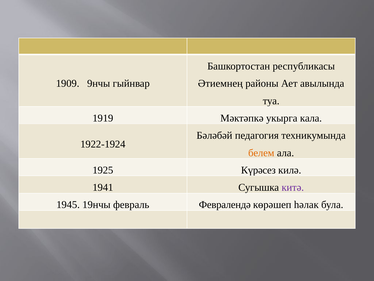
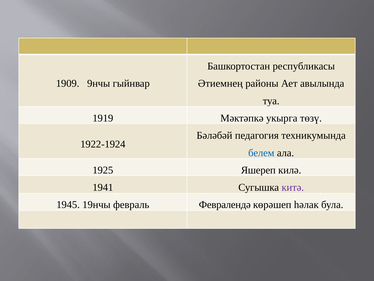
кала: кала -> төзү
белем colour: orange -> blue
Күрәсез: Күрәсез -> Яшереп
